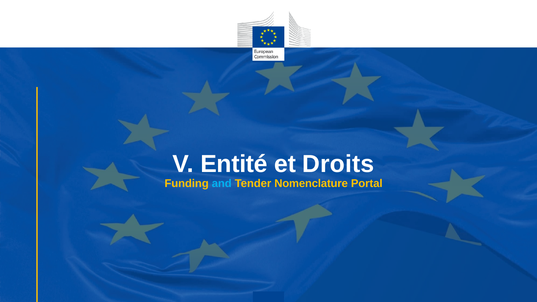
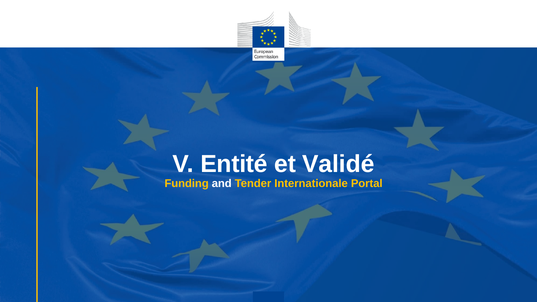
Droits: Droits -> Validé
and colour: light blue -> white
Nomenclature: Nomenclature -> Internationale
